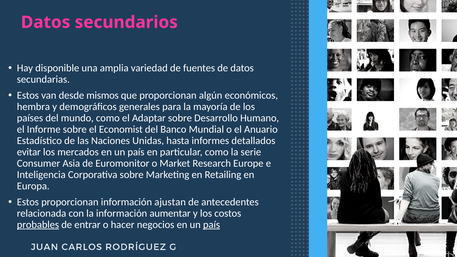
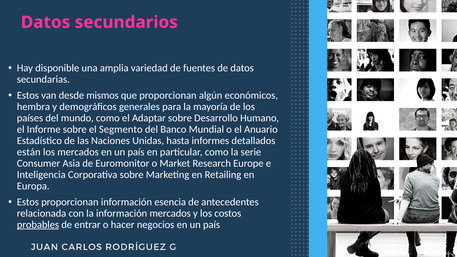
Economist: Economist -> Segmento
evitar: evitar -> están
ajustan: ajustan -> esencia
información aumentar: aumentar -> mercados
país at (212, 225) underline: present -> none
